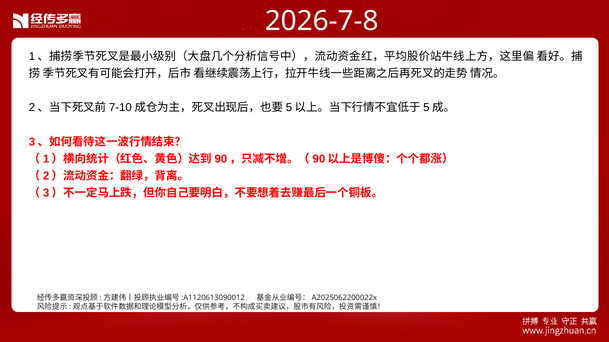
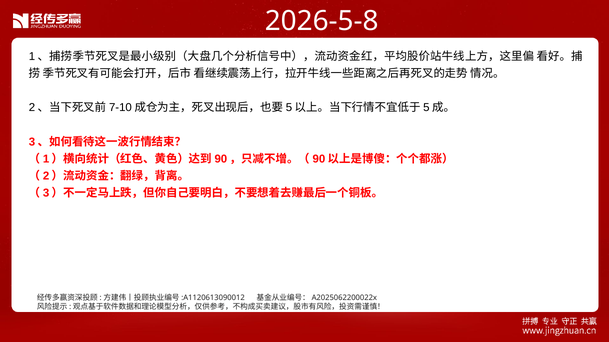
2026-7-8: 2026-7-8 -> 2026-5-8
